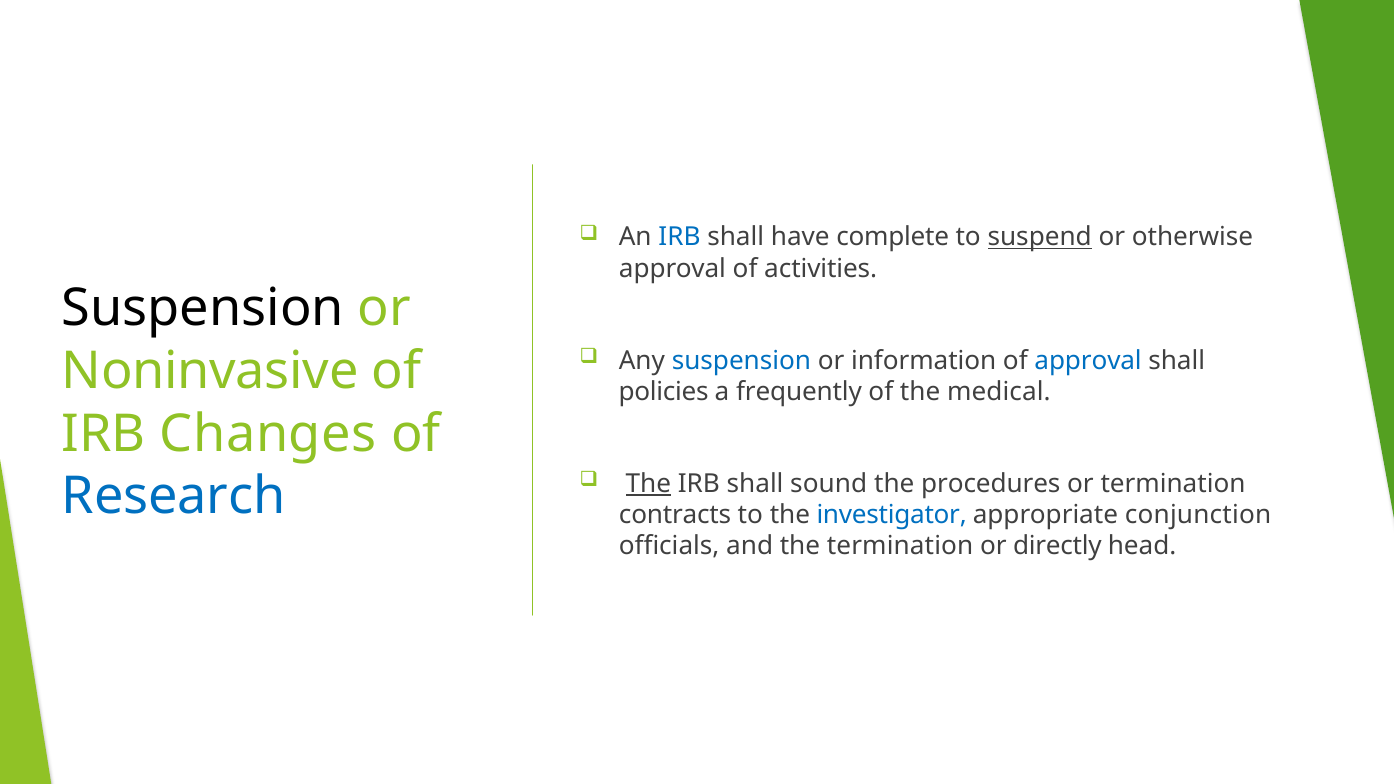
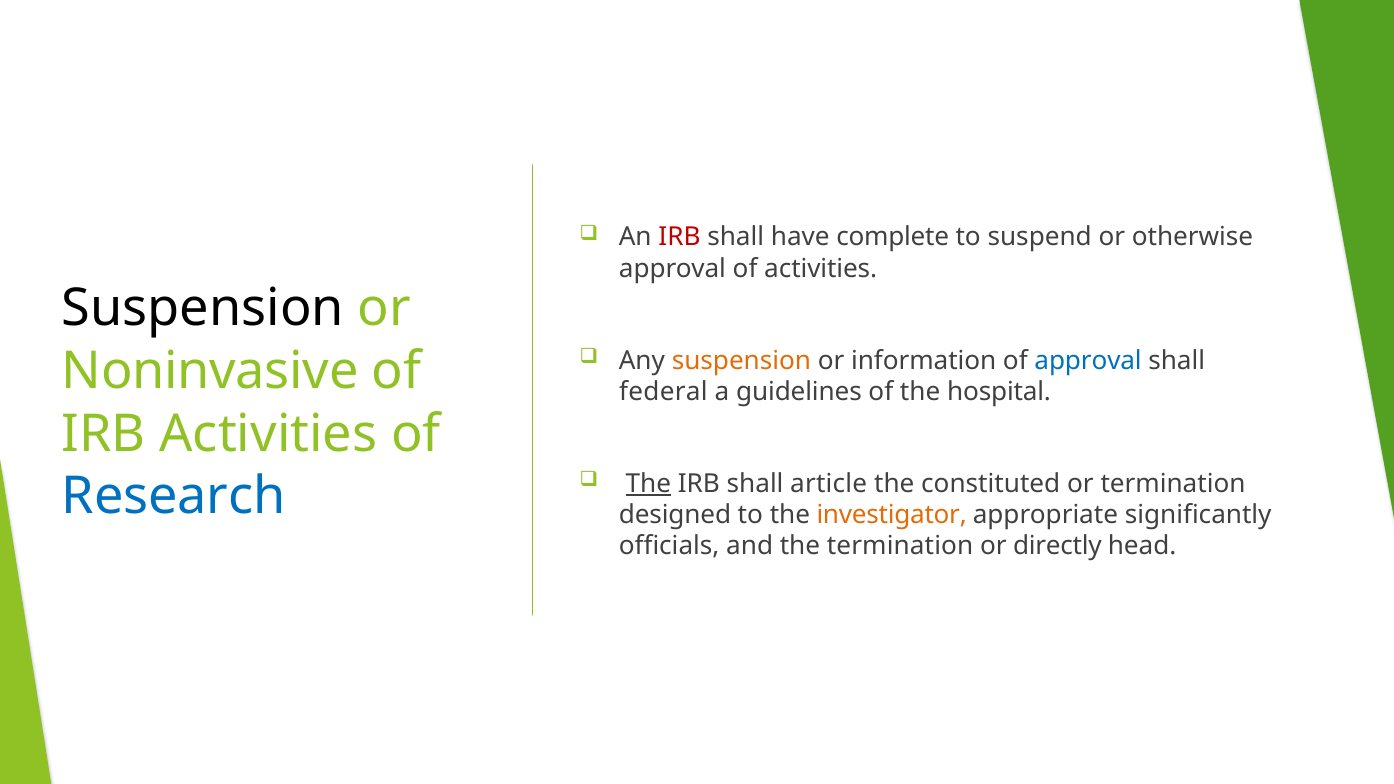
IRB at (679, 237) colour: blue -> red
suspend underline: present -> none
suspension at (741, 360) colour: blue -> orange
policies: policies -> federal
frequently: frequently -> guidelines
medical: medical -> hospital
IRB Changes: Changes -> Activities
sound: sound -> article
procedures: procedures -> constituted
contracts: contracts -> designed
investigator colour: blue -> orange
conjunction: conjunction -> significantly
